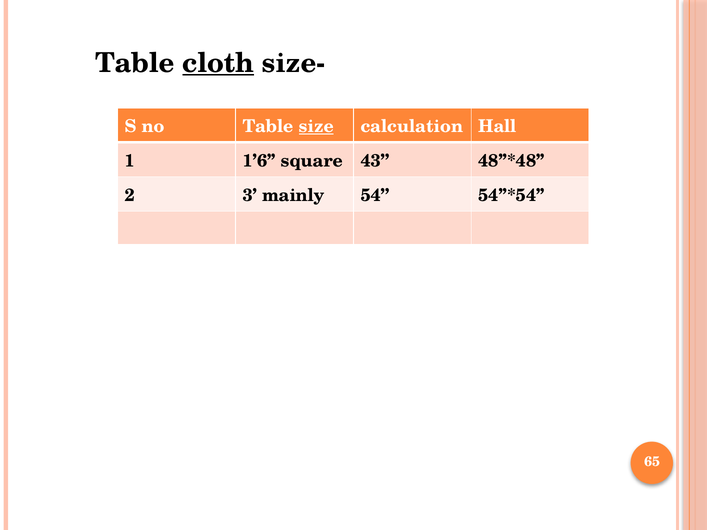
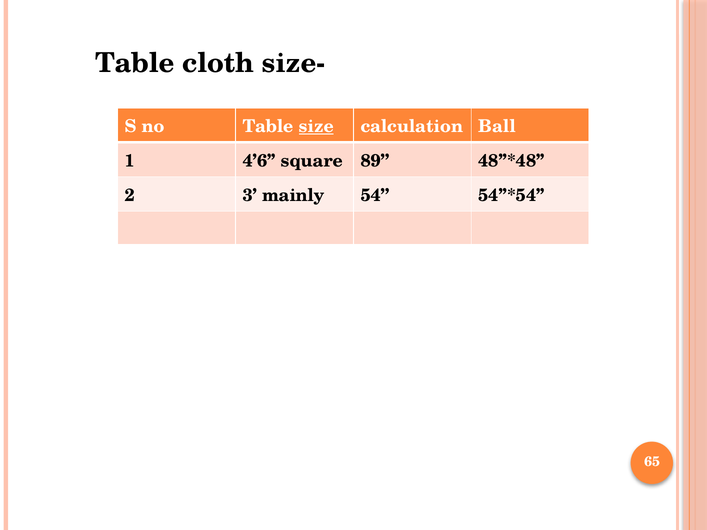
cloth underline: present -> none
Hall: Hall -> Ball
1’6: 1’6 -> 4’6
43: 43 -> 89
